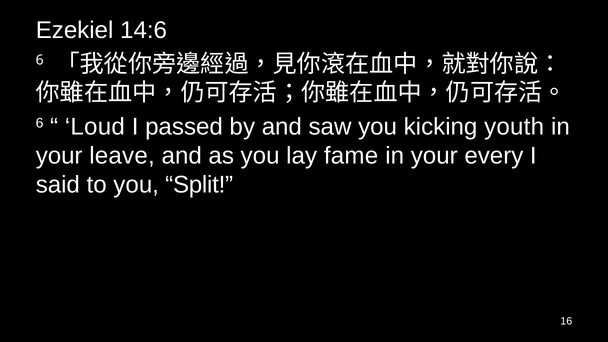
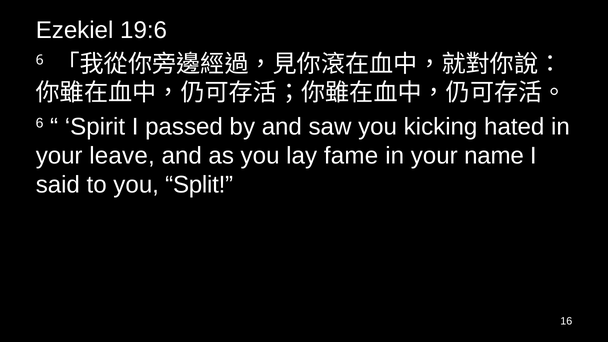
14:6: 14:6 -> 19:6
Loud: Loud -> Spirit
youth: youth -> hated
every: every -> name
